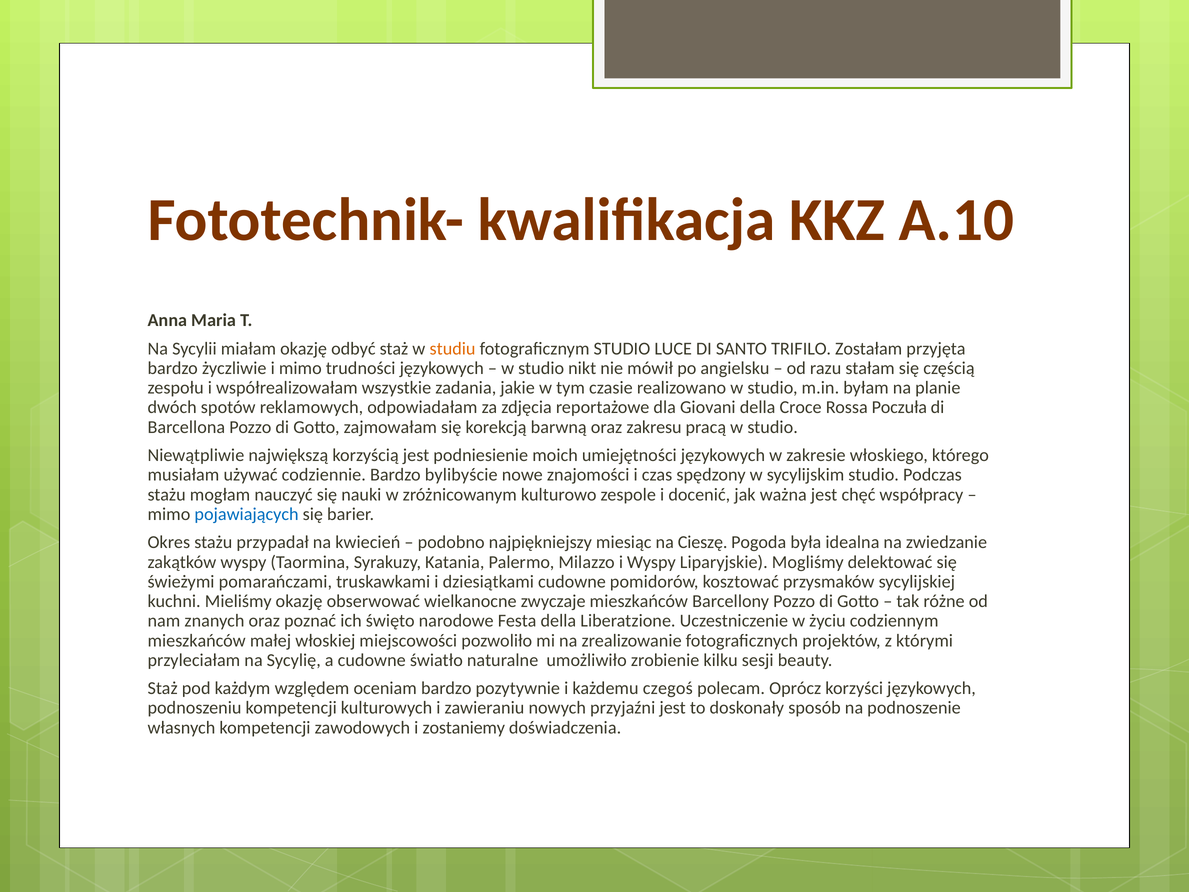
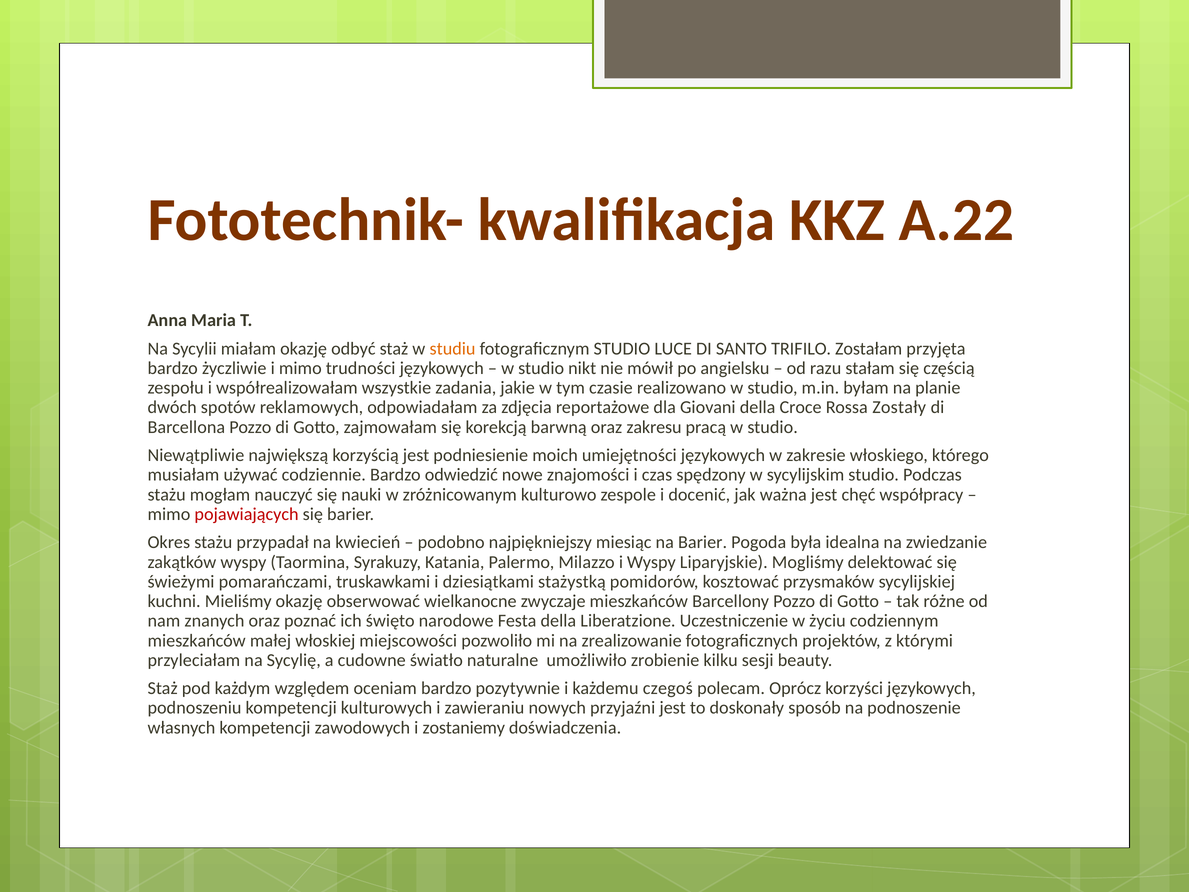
A.10: A.10 -> A.22
Poczuła: Poczuła -> Zostały
bylibyście: bylibyście -> odwiedzić
pojawiających colour: blue -> red
na Cieszę: Cieszę -> Barier
dziesiątkami cudowne: cudowne -> stażystką
